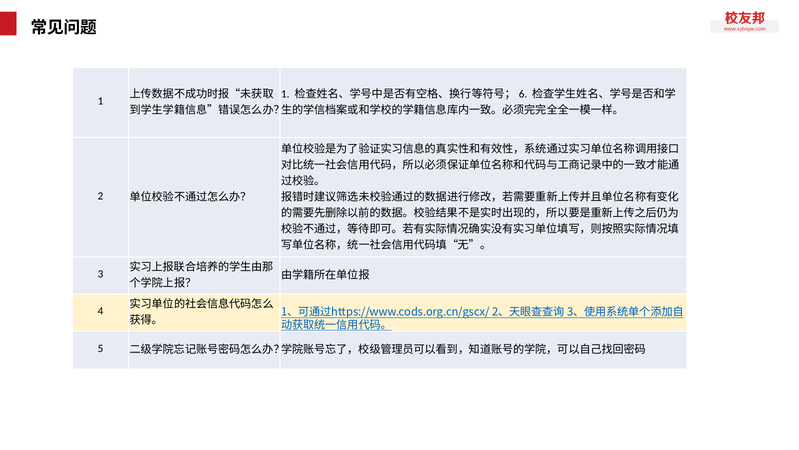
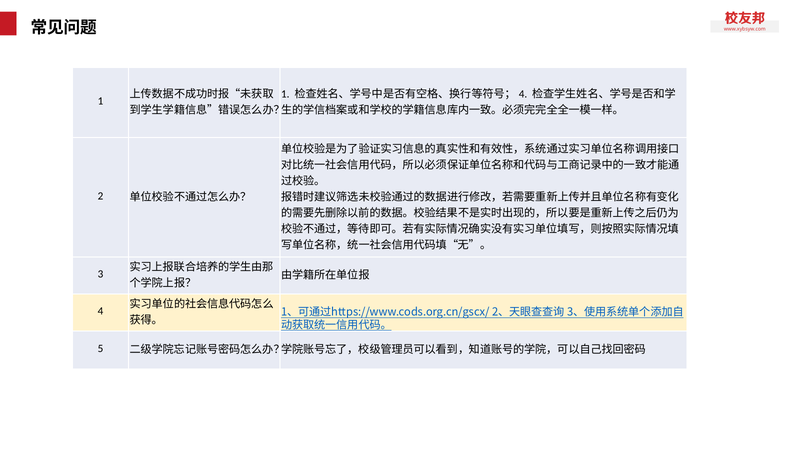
6 at (523, 94): 6 -> 4
